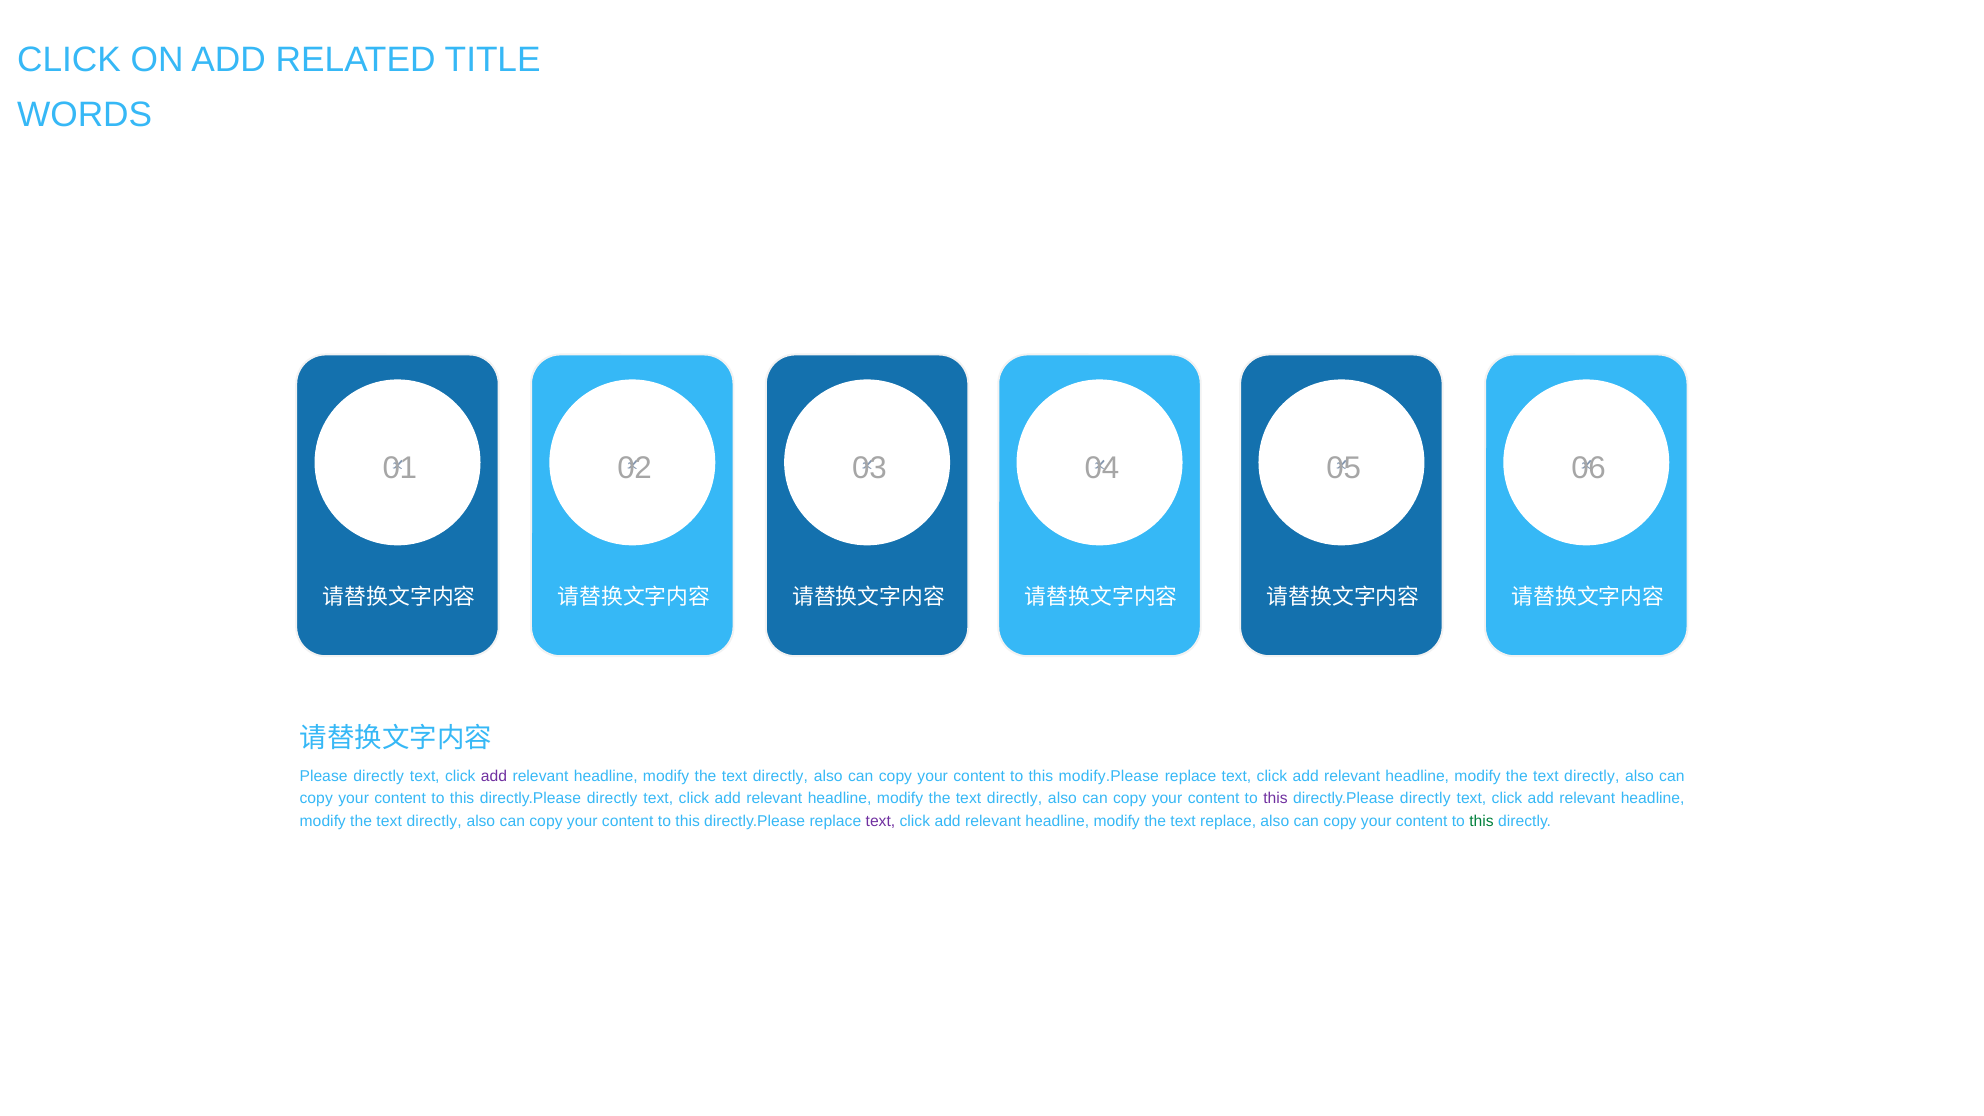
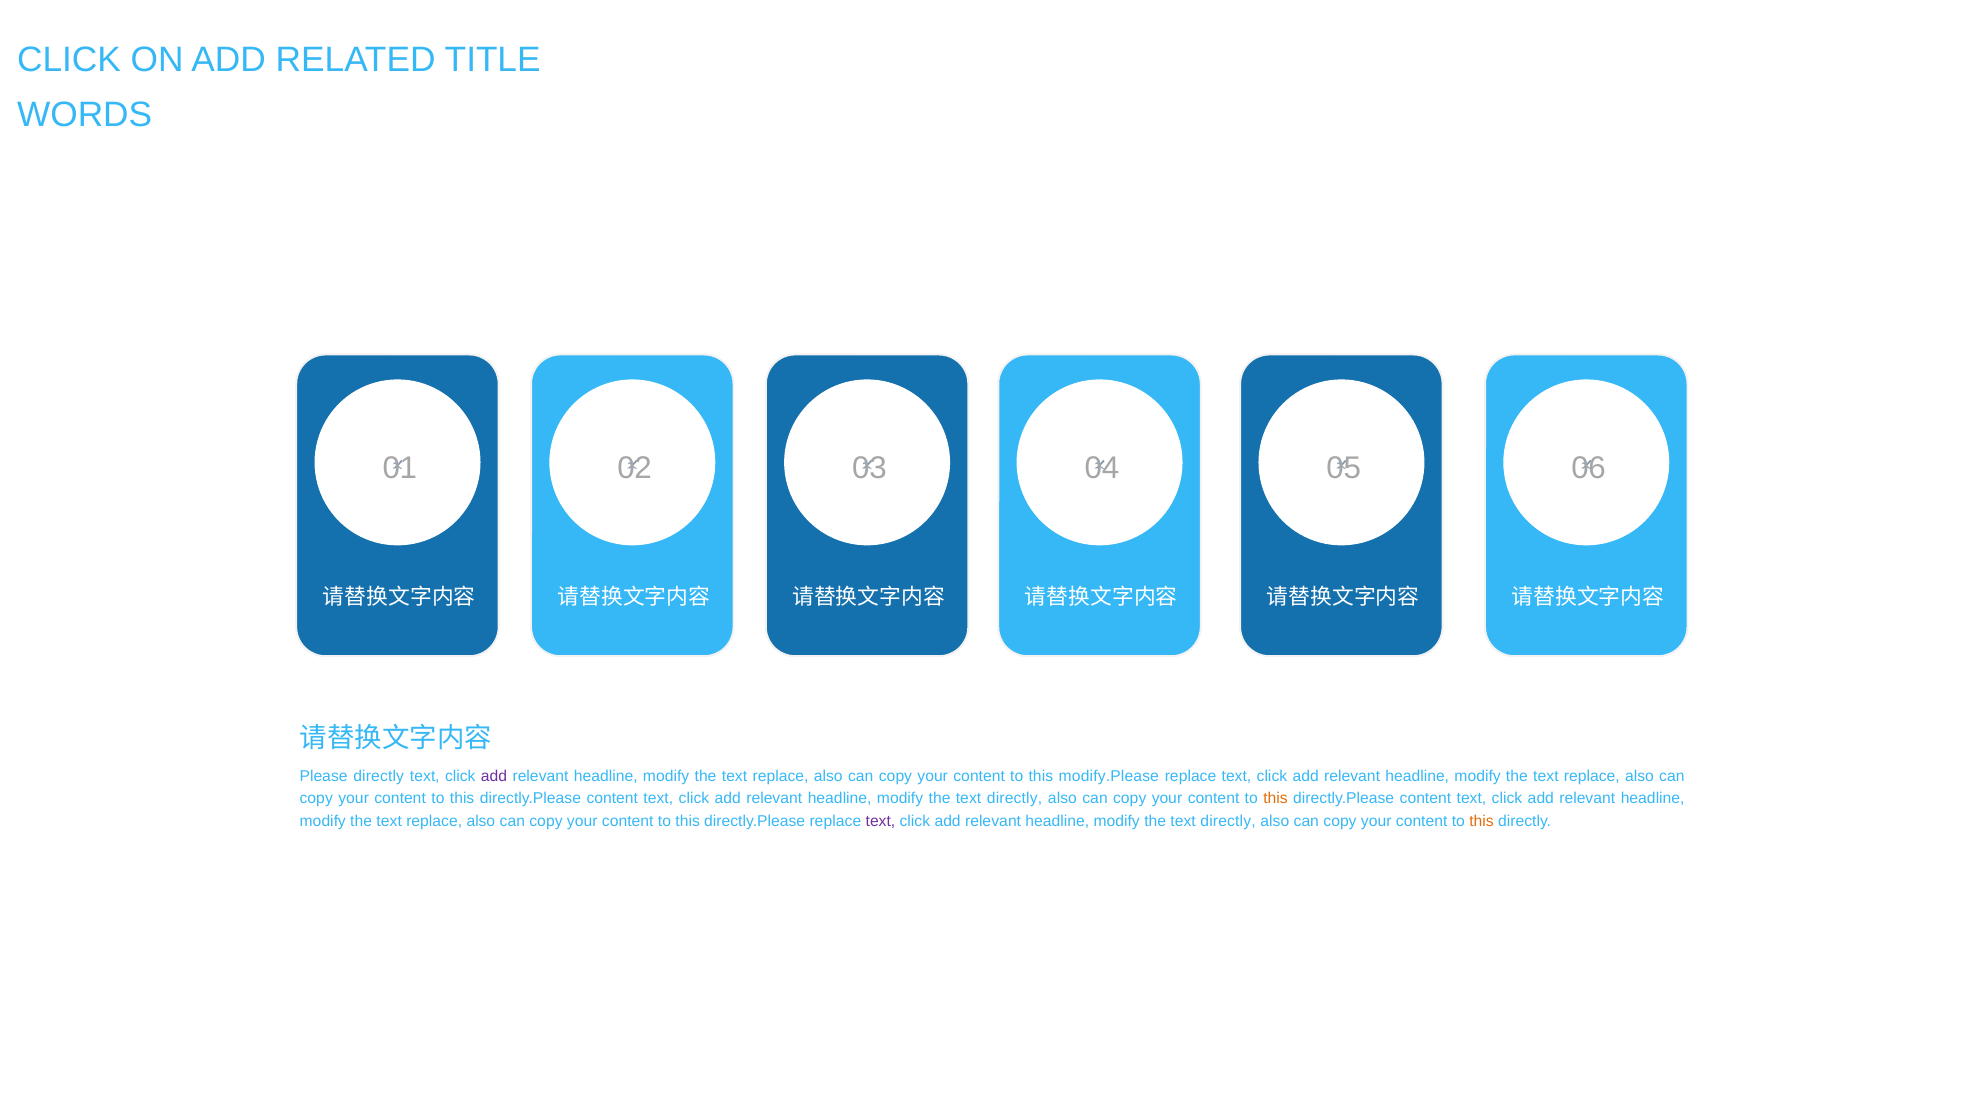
directly at (780, 776): directly -> replace
directly at (1592, 776): directly -> replace
directly at (612, 799): directly -> content
this at (1276, 799) colour: purple -> orange
directly at (1425, 799): directly -> content
directly at (434, 821): directly -> replace
replace at (1228, 821): replace -> directly
this at (1482, 821) colour: green -> orange
